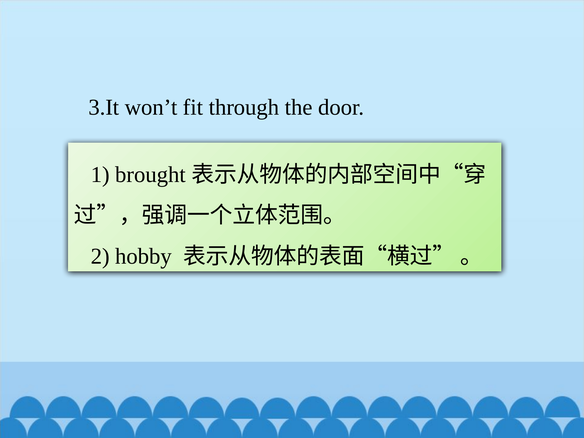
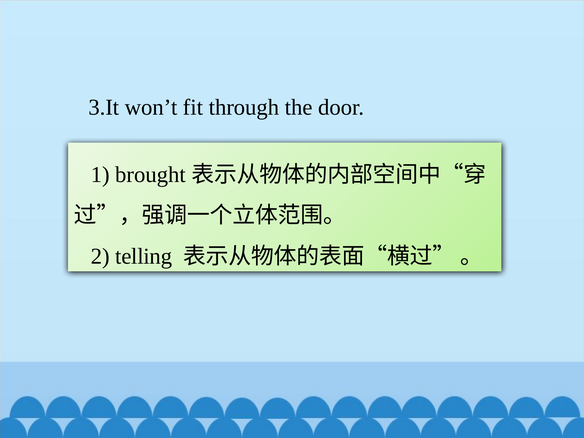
hobby: hobby -> telling
